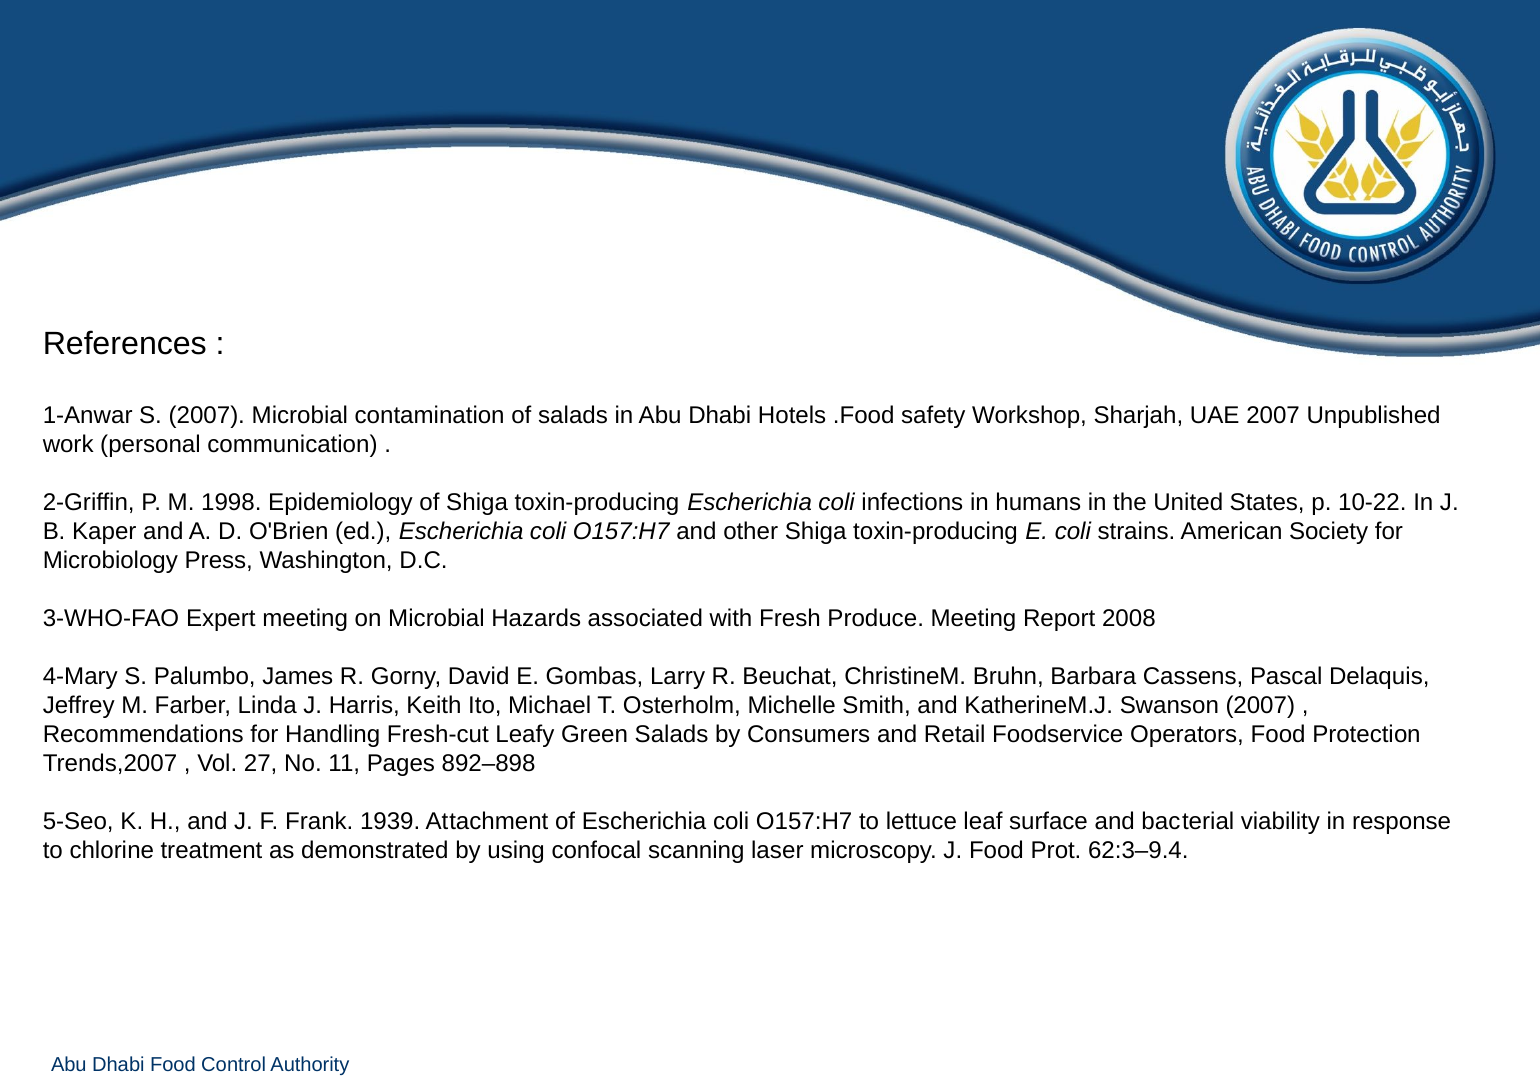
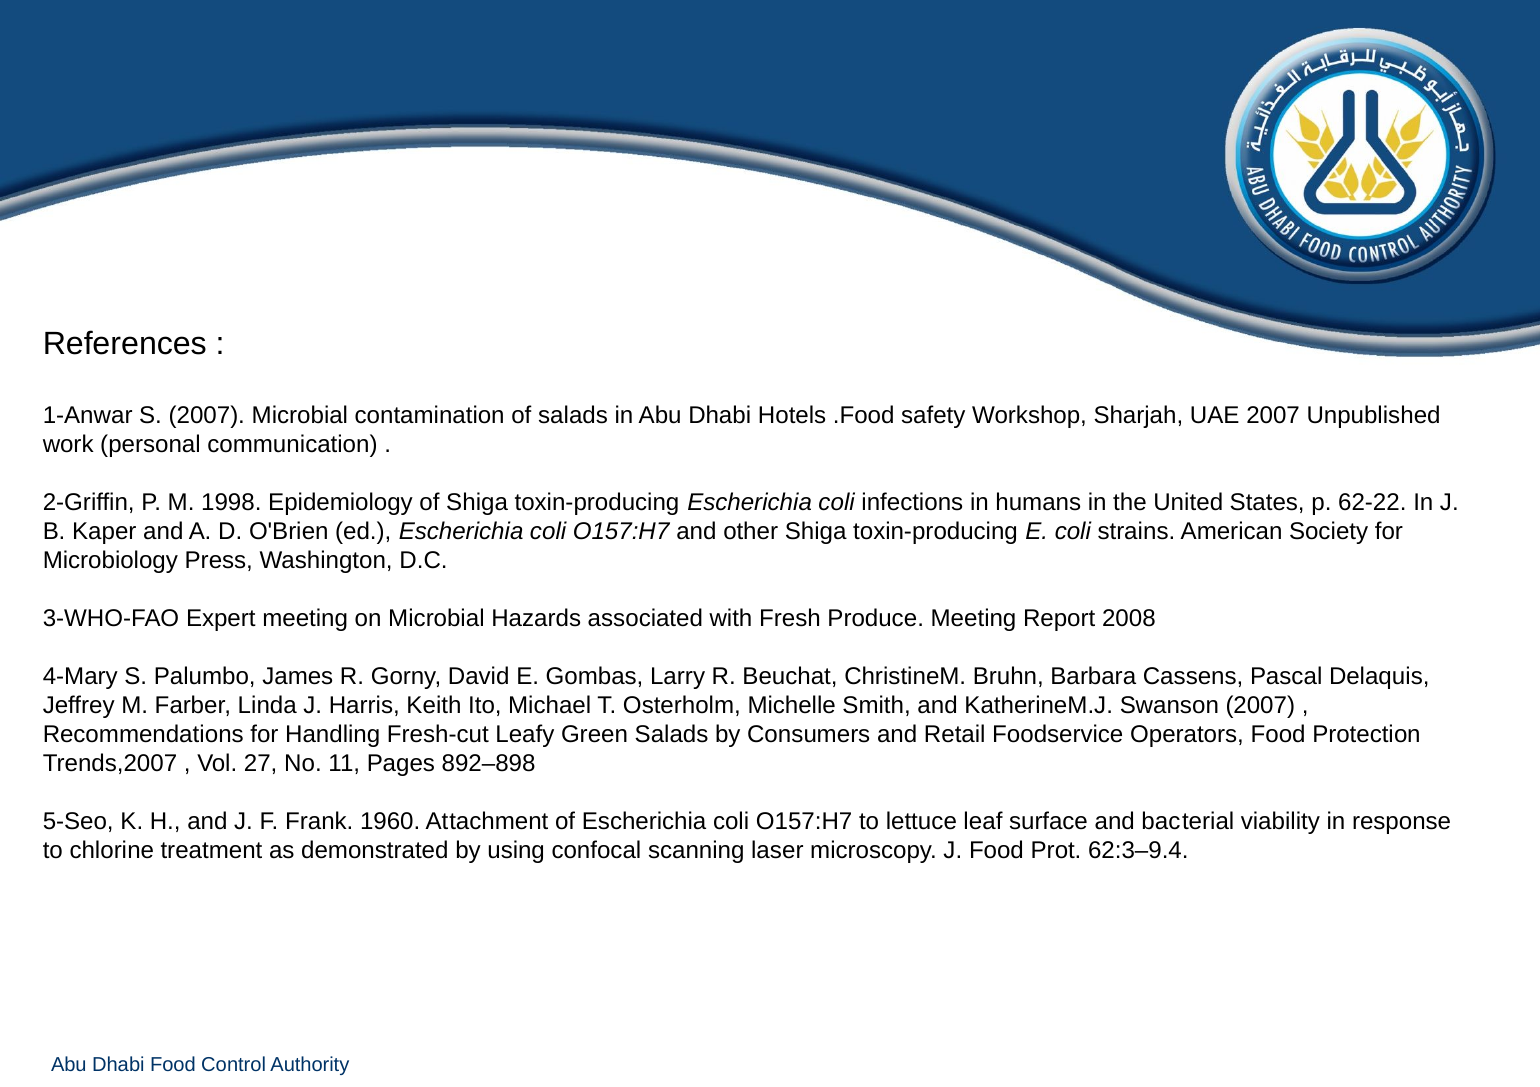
10-22: 10-22 -> 62-22
1939: 1939 -> 1960
